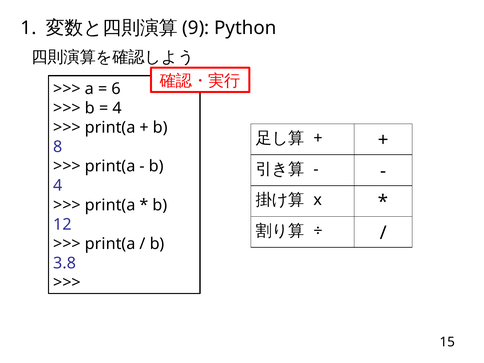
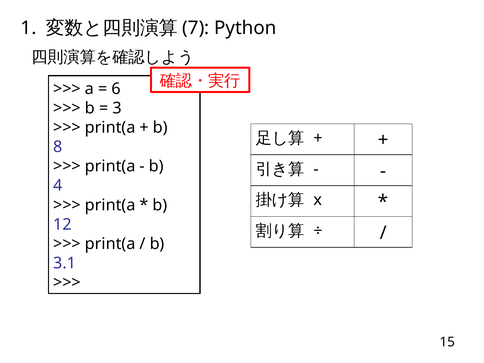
9: 9 -> 7
4 at (117, 108): 4 -> 3
3.8: 3.8 -> 3.1
